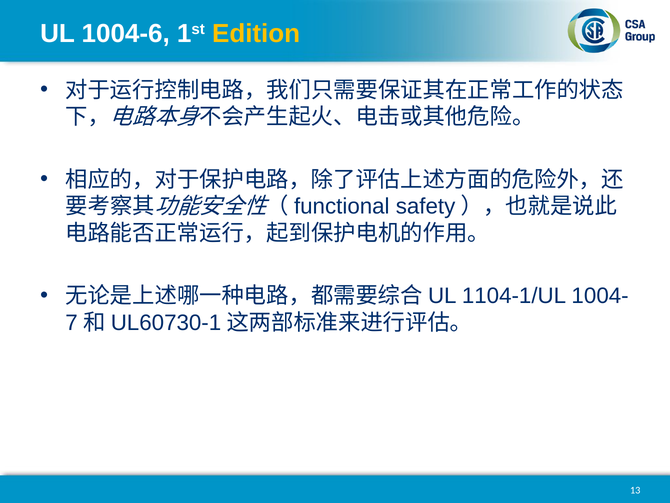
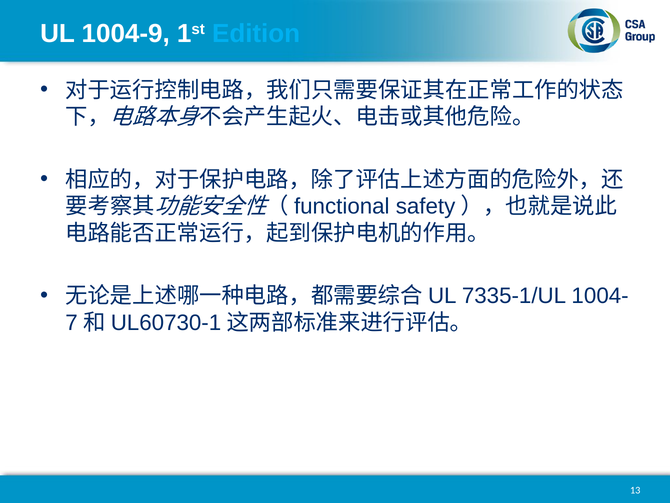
1004-6: 1004-6 -> 1004-9
Edition colour: yellow -> light blue
1104-1/UL: 1104-1/UL -> 7335-1/UL
